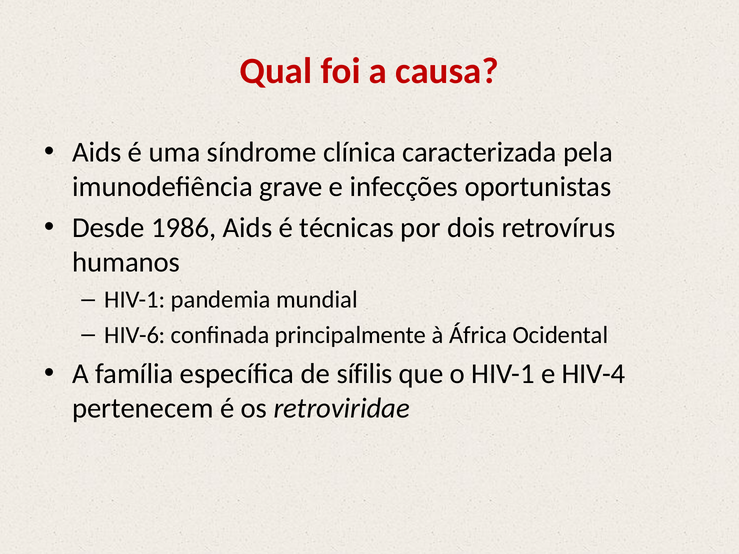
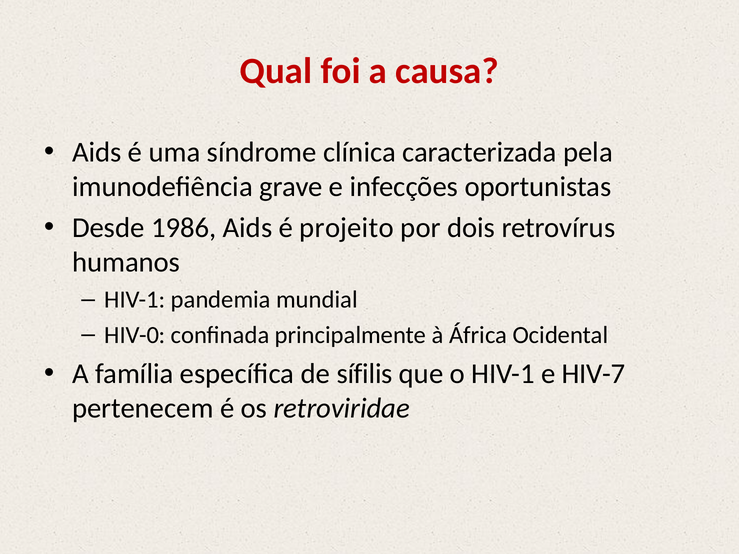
técnicas: técnicas -> projeito
HIV-6: HIV-6 -> HIV-0
HIV-4: HIV-4 -> HIV-7
